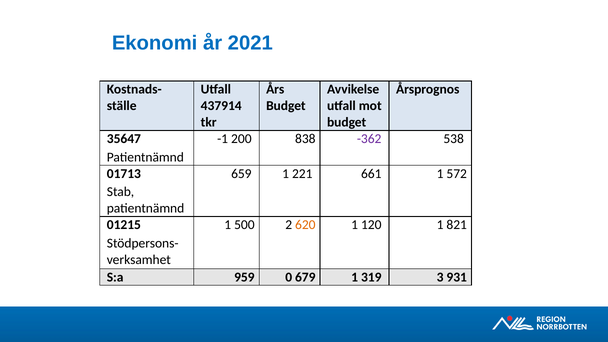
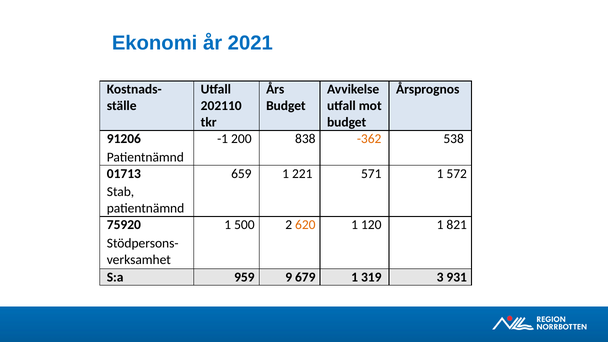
437914: 437914 -> 202110
35647: 35647 -> 91206
-362 colour: purple -> orange
661: 661 -> 571
01215: 01215 -> 75920
0: 0 -> 9
